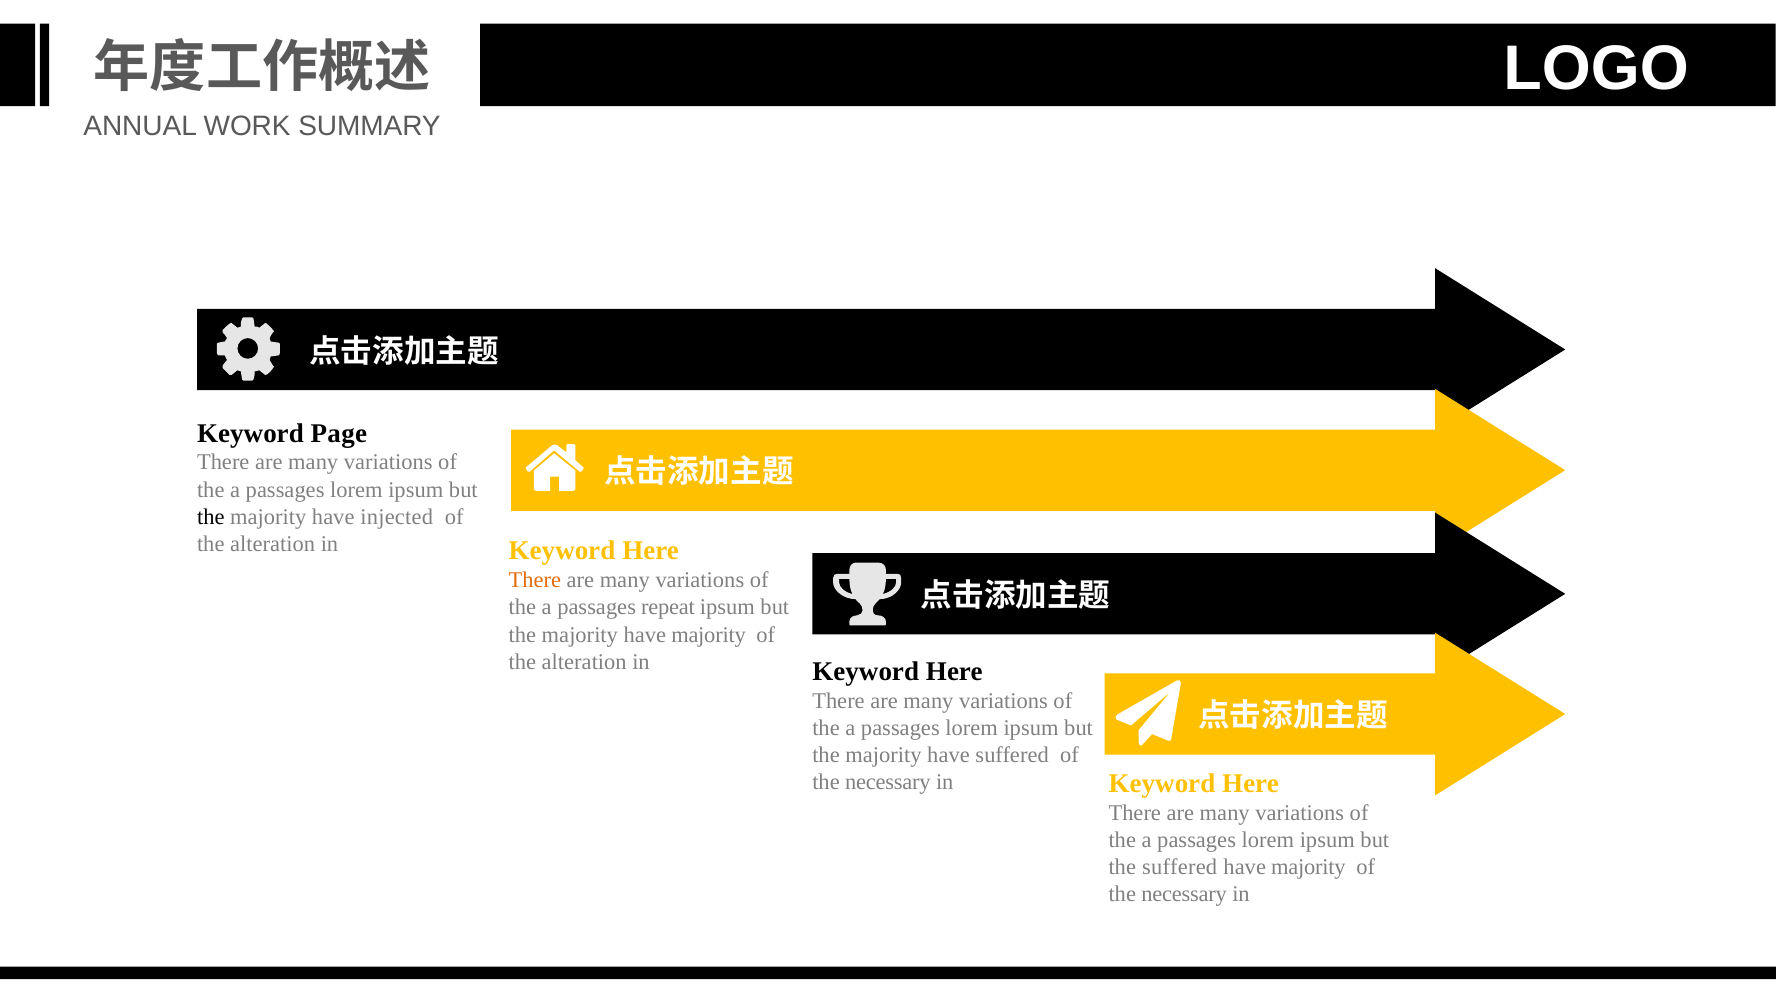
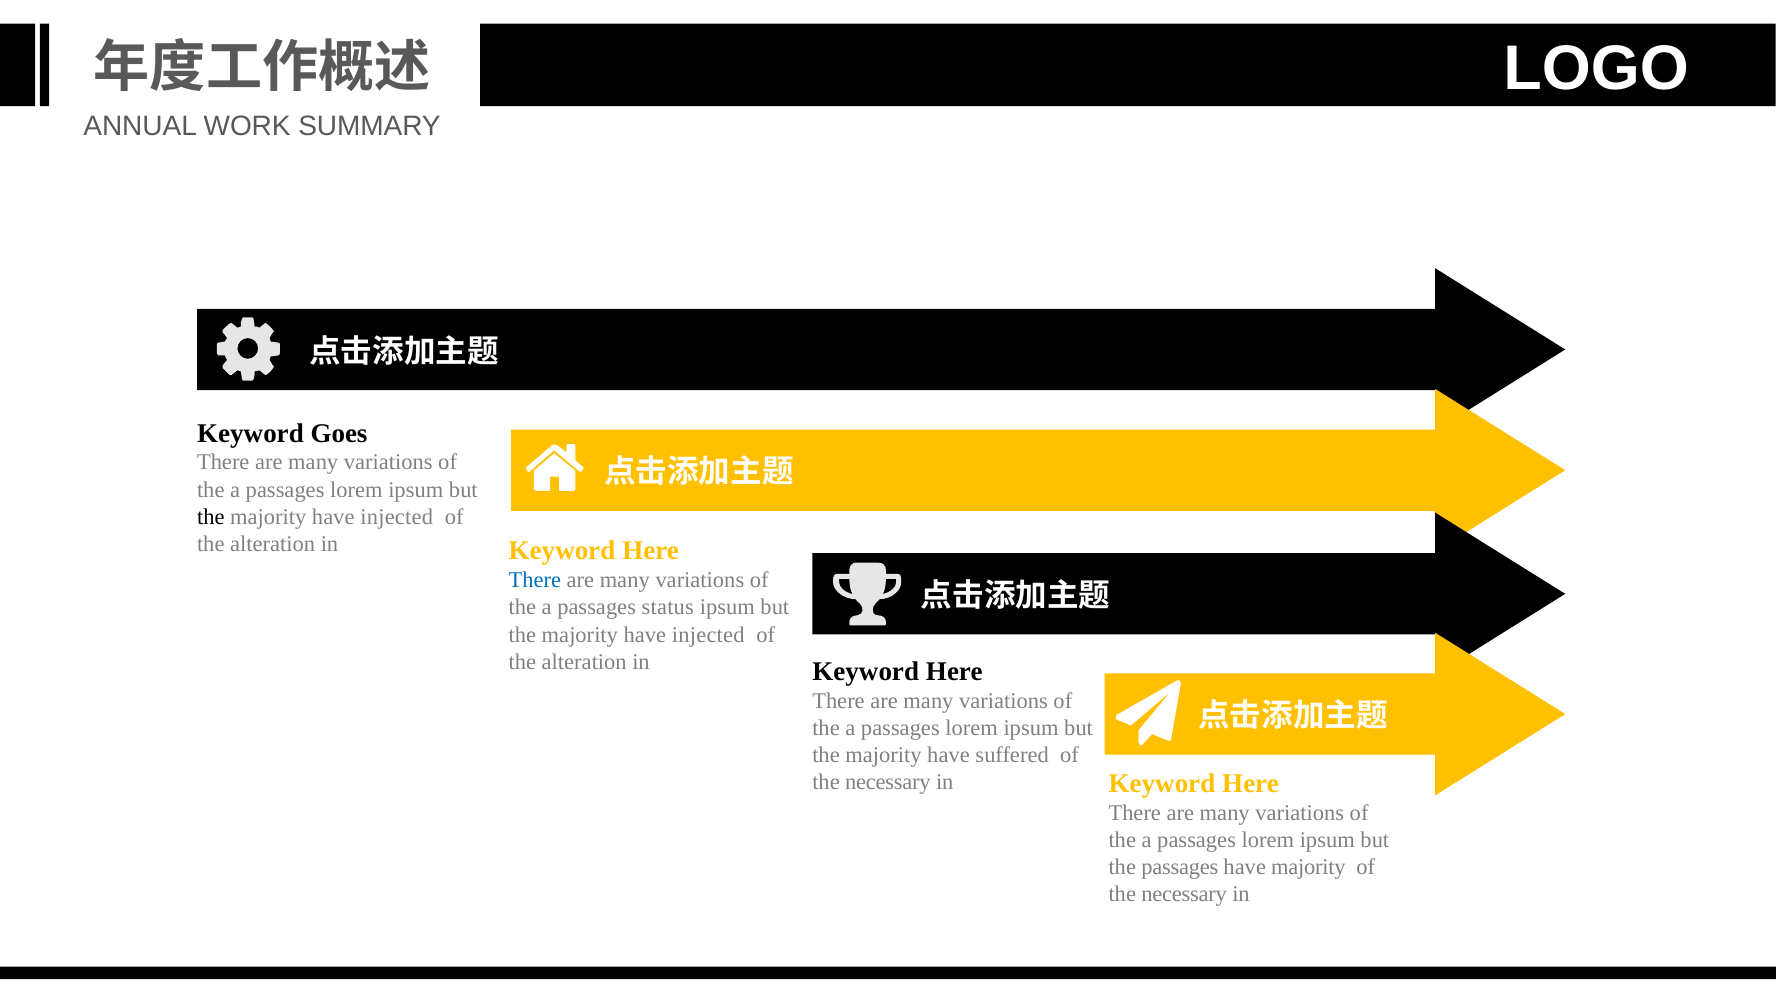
Page: Page -> Goes
There at (535, 580) colour: orange -> blue
repeat: repeat -> status
majority at (709, 635): majority -> injected
the suffered: suffered -> passages
